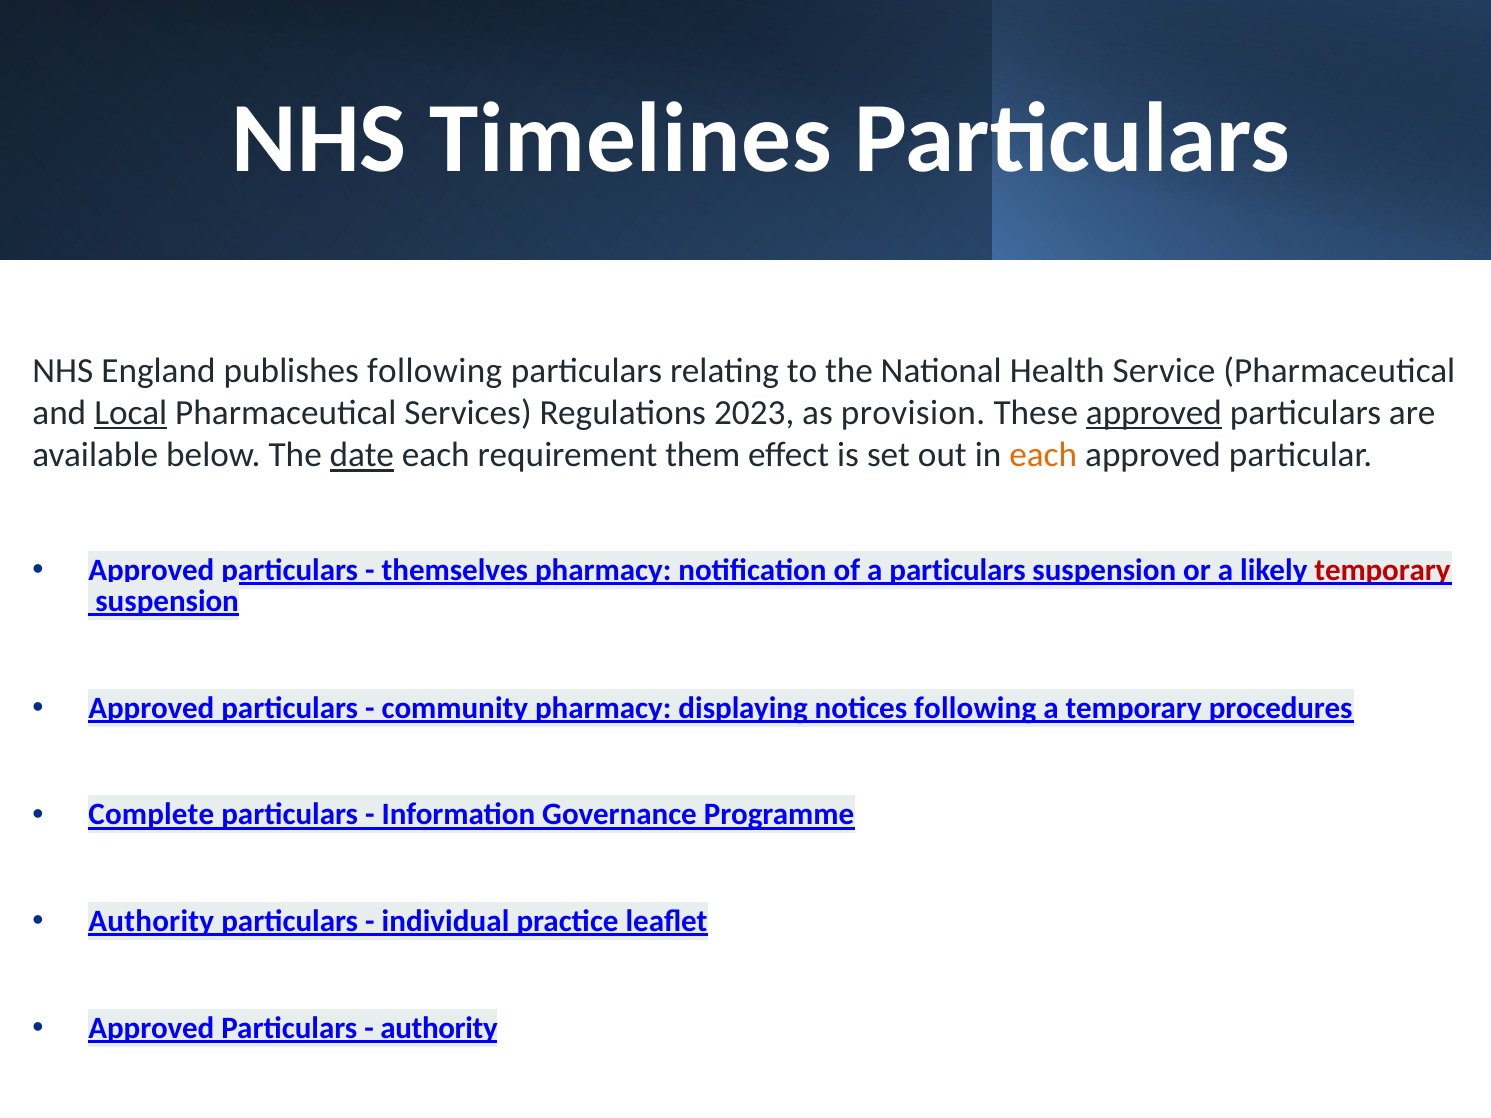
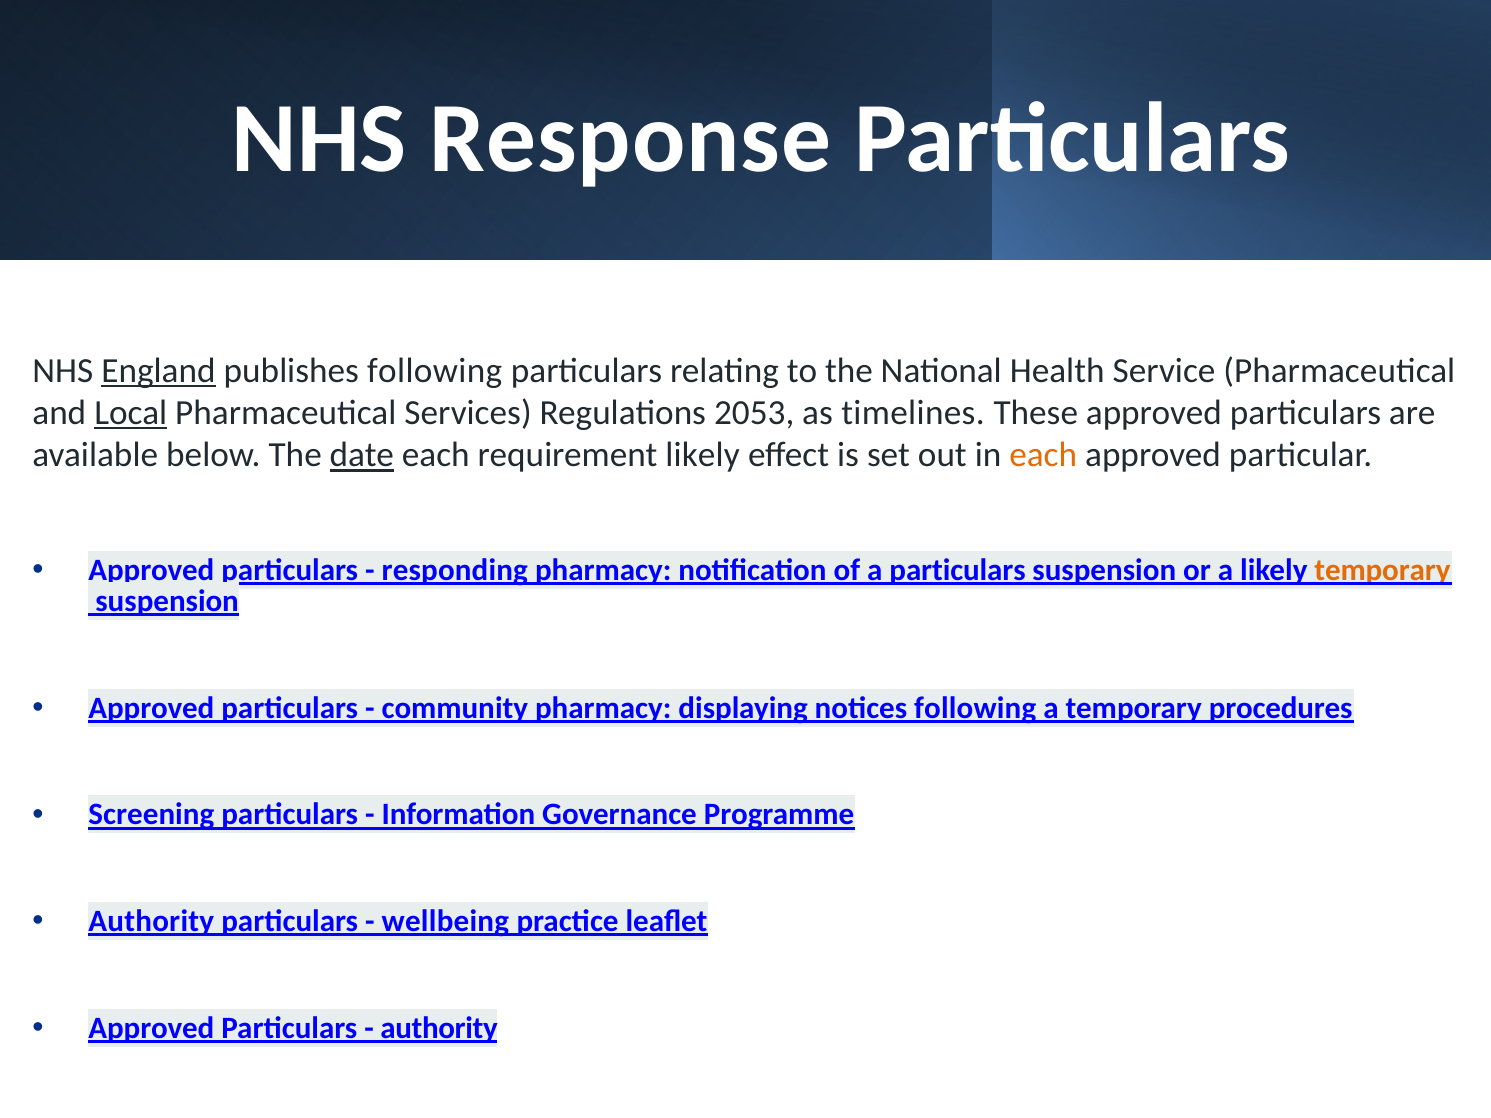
Timelines: Timelines -> Response
England underline: none -> present
2023: 2023 -> 2053
provision: provision -> timelines
approved at (1154, 413) underline: present -> none
requirement them: them -> likely
themselves: themselves -> responding
temporary at (1382, 570) colour: red -> orange
Complete: Complete -> Screening
individual: individual -> wellbeing
